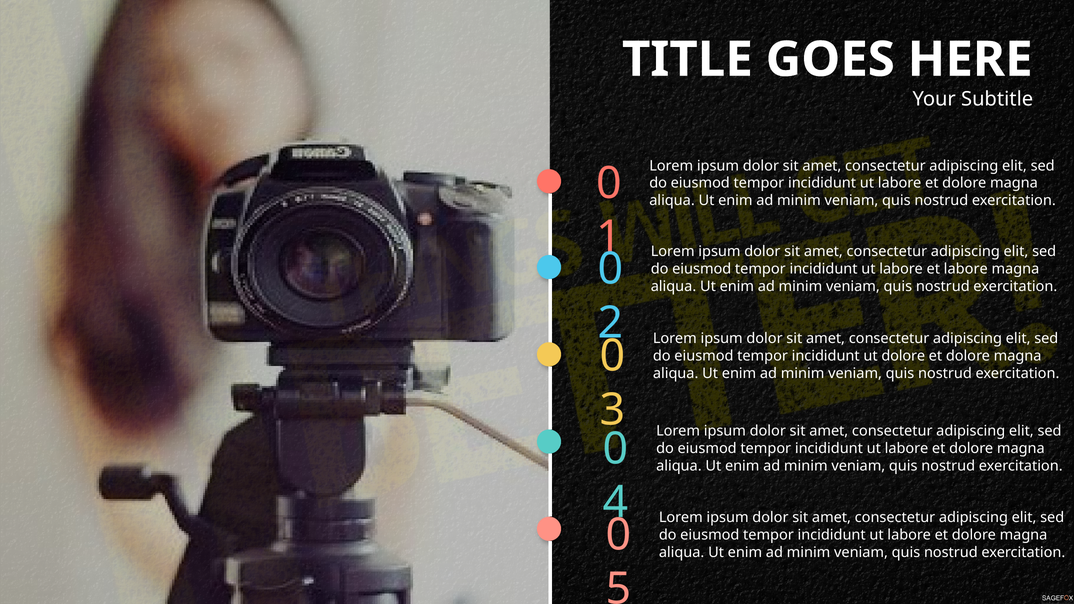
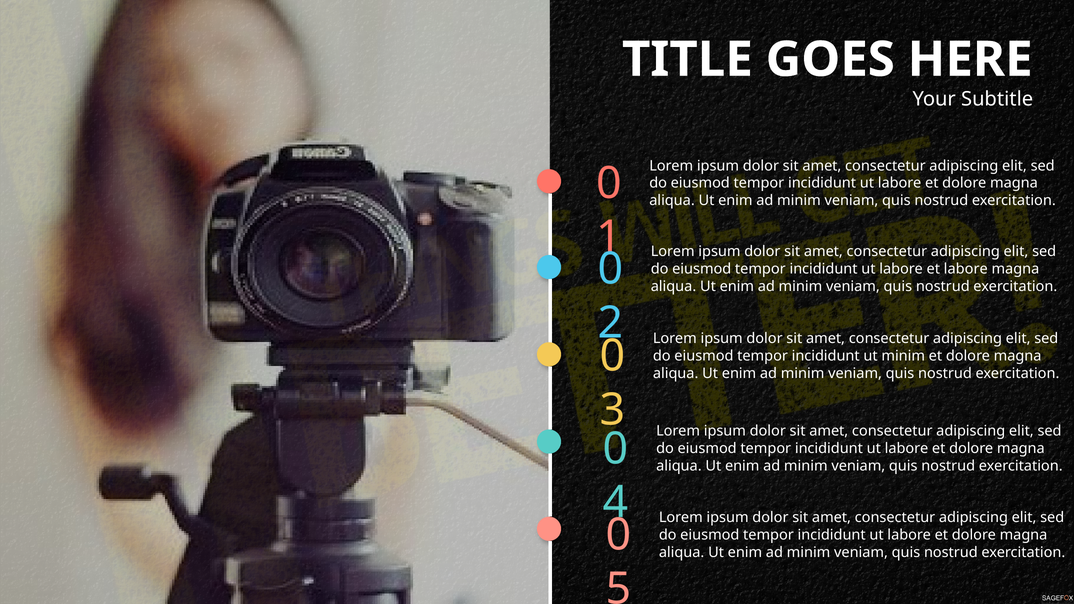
ut dolore: dolore -> minim
